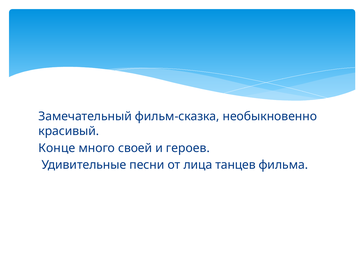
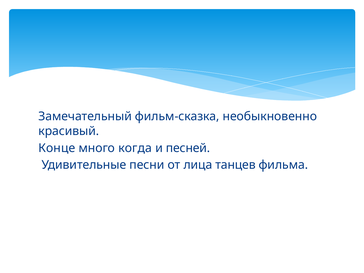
своей: своей -> когда
героев: героев -> песней
